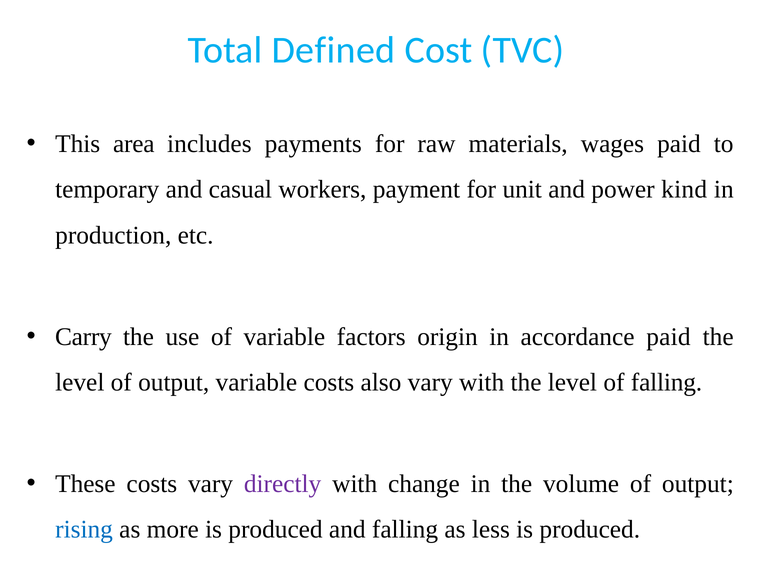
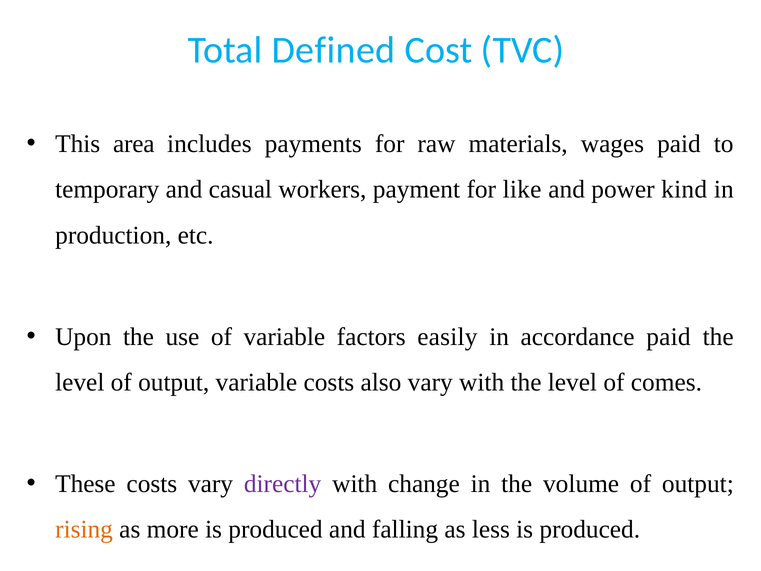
unit: unit -> like
Carry: Carry -> Upon
origin: origin -> easily
of falling: falling -> comes
rising colour: blue -> orange
